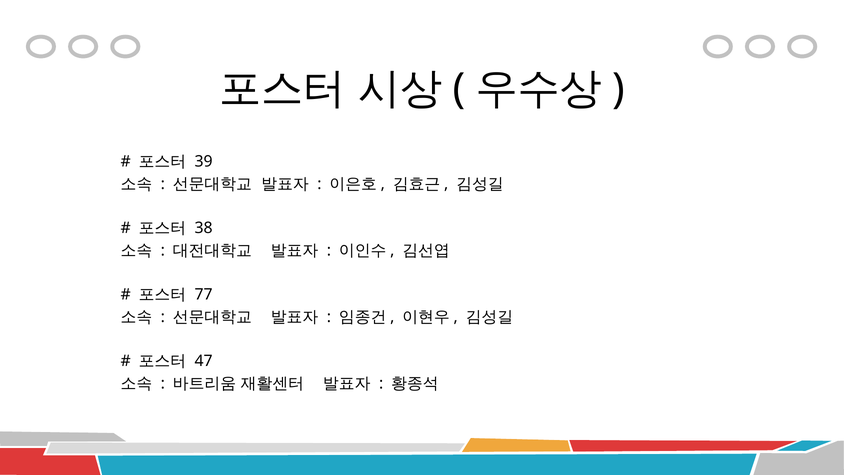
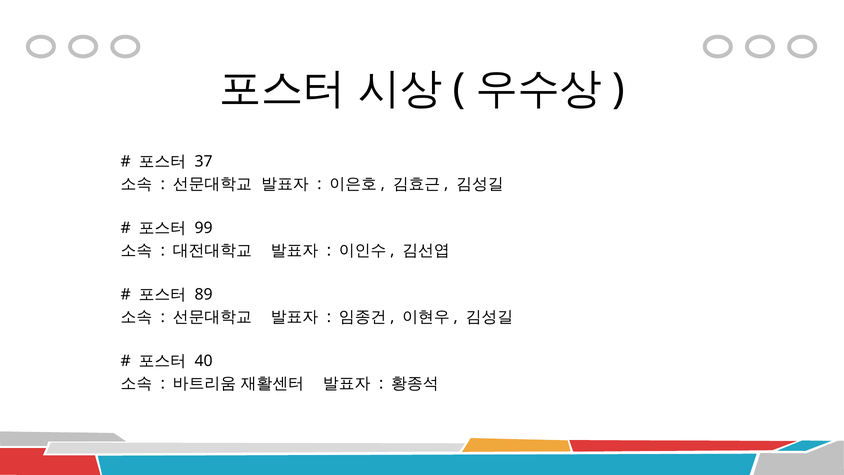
39: 39 -> 37
38: 38 -> 99
77: 77 -> 89
47: 47 -> 40
